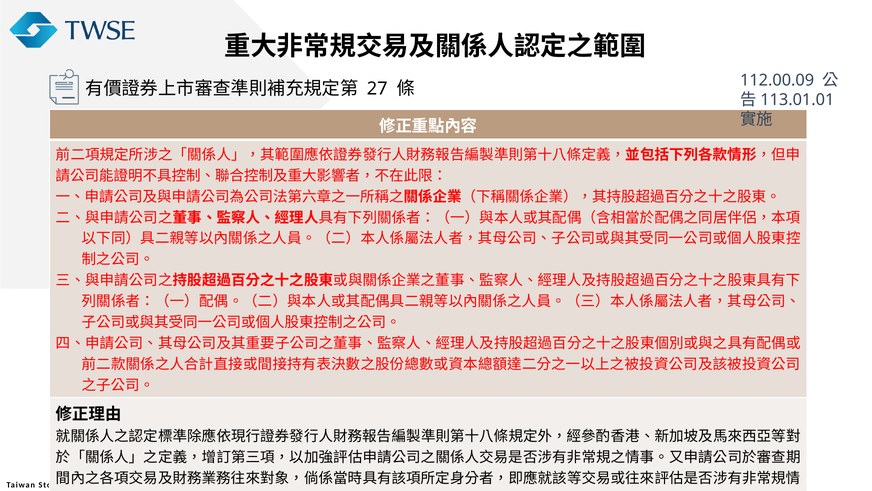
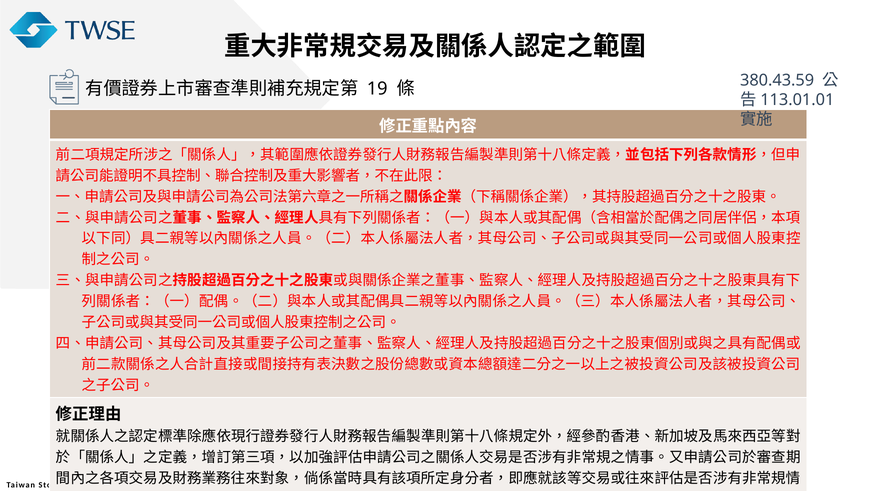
112.00.09: 112.00.09 -> 380.43.59
27: 27 -> 19
